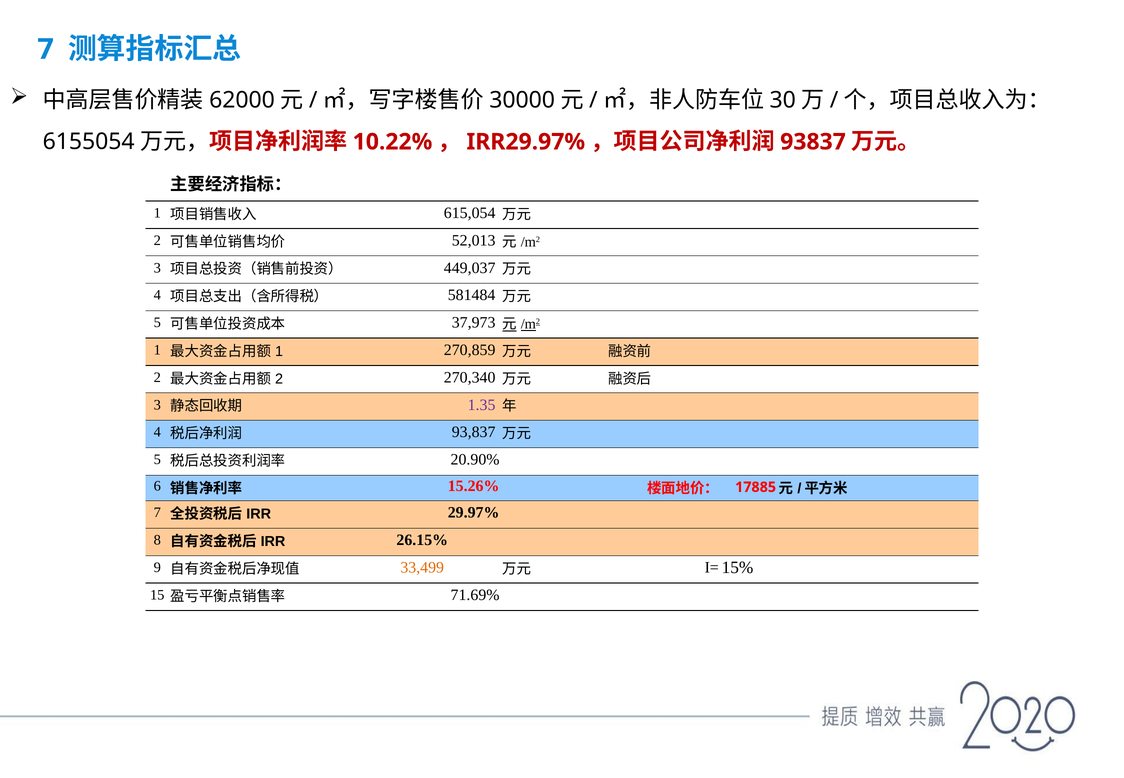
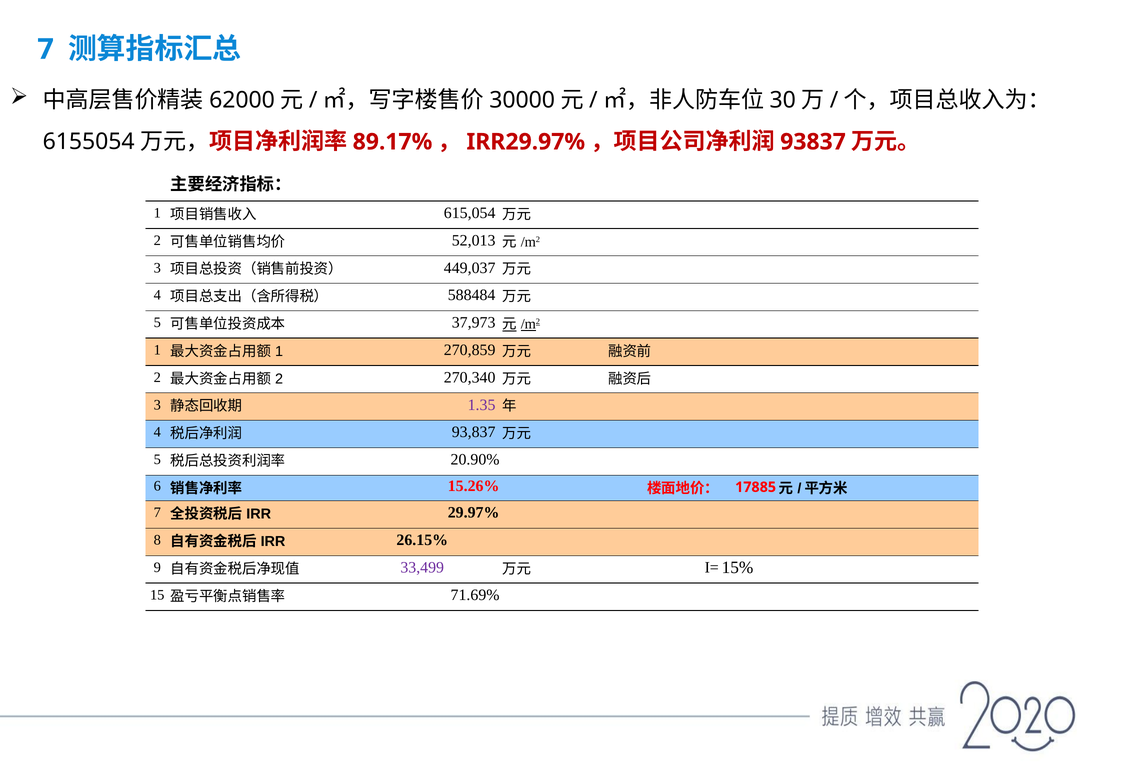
10.22%: 10.22% -> 89.17%
581484: 581484 -> 588484
33,499 colour: orange -> purple
